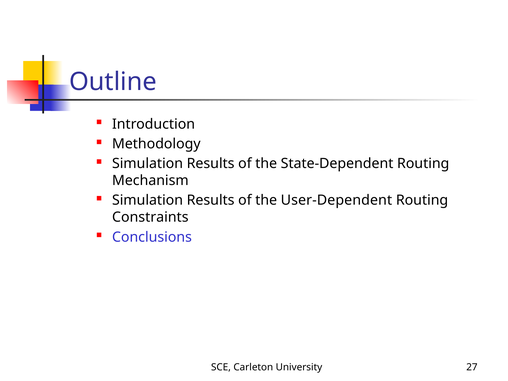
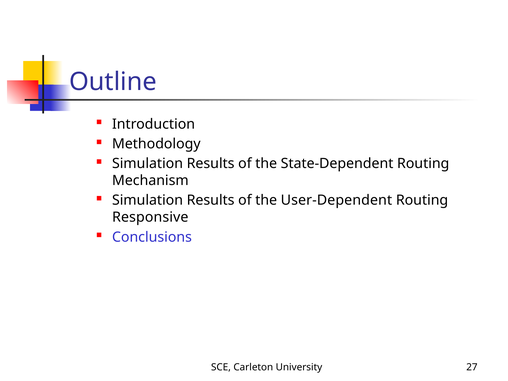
Constraints: Constraints -> Responsive
